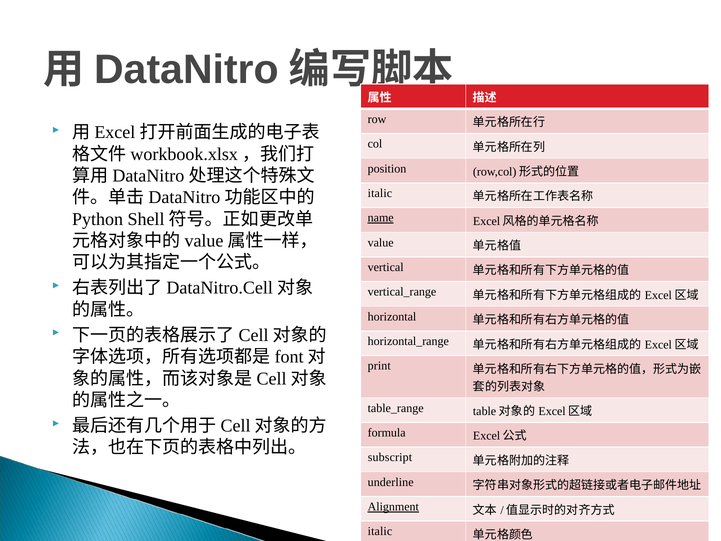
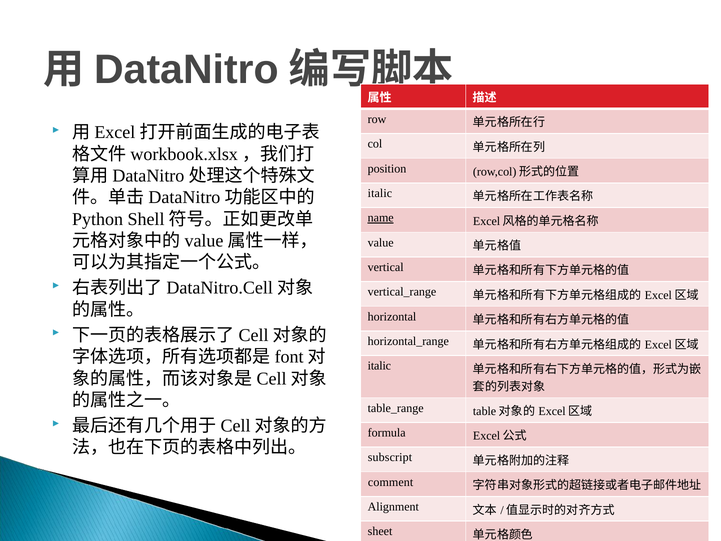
print at (379, 366): print -> italic
underline: underline -> comment
Alignment underline: present -> none
italic at (380, 531): italic -> sheet
